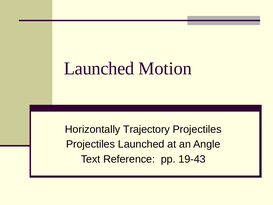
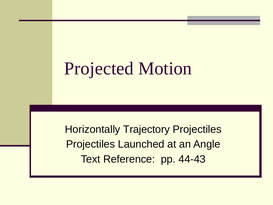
Launched at (99, 68): Launched -> Projected
19-43: 19-43 -> 44-43
